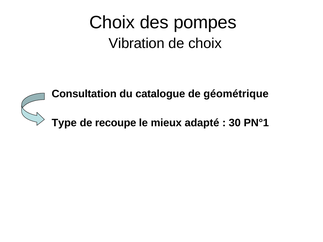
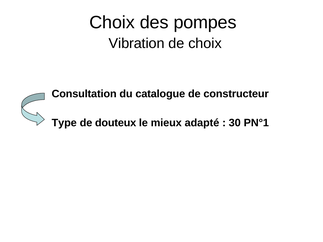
géométrique: géométrique -> constructeur
recoupe: recoupe -> douteux
